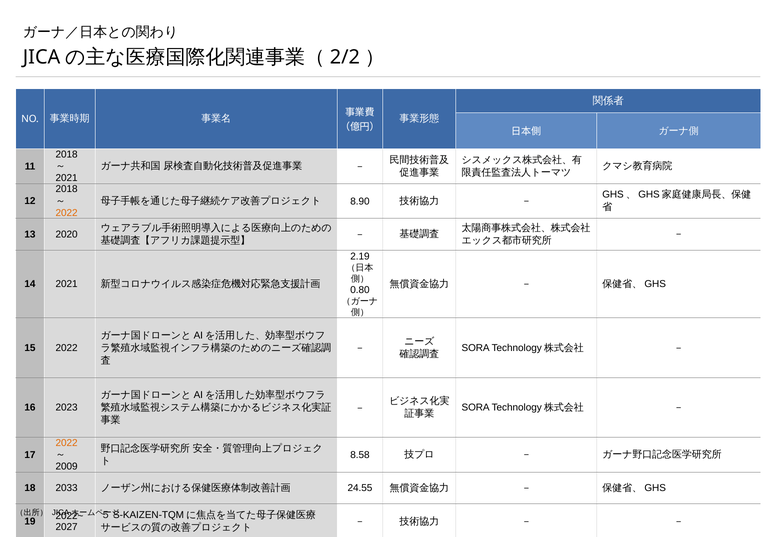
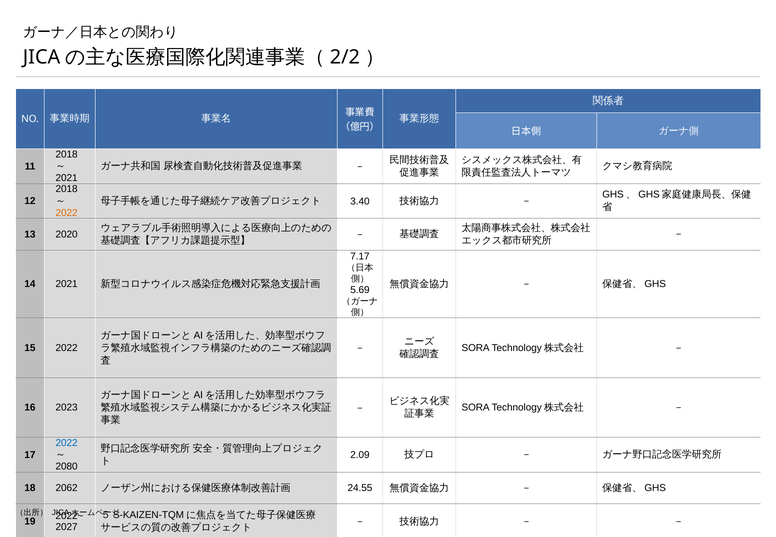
8.90: 8.90 -> 3.40
2.19: 2.19 -> 7.17
0.80: 0.80 -> 5.69
2022 at (67, 443) colour: orange -> blue
8.58: 8.58 -> 2.09
2009: 2009 -> 2080
2033: 2033 -> 2062
